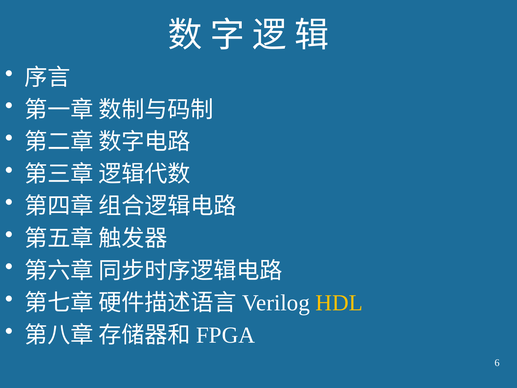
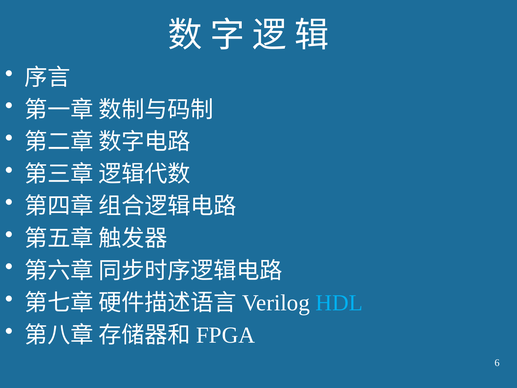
HDL colour: yellow -> light blue
